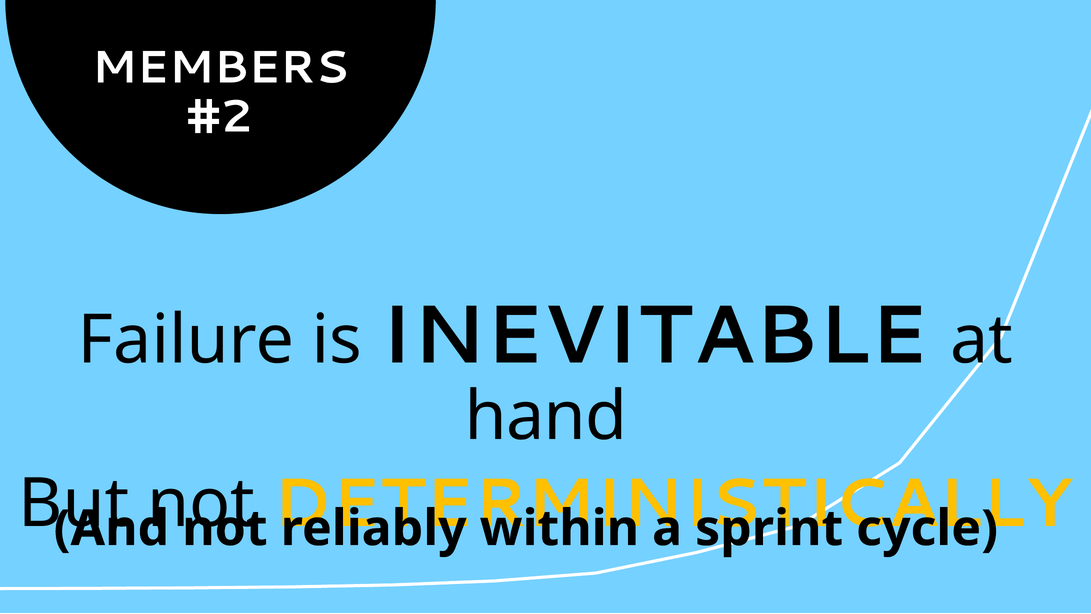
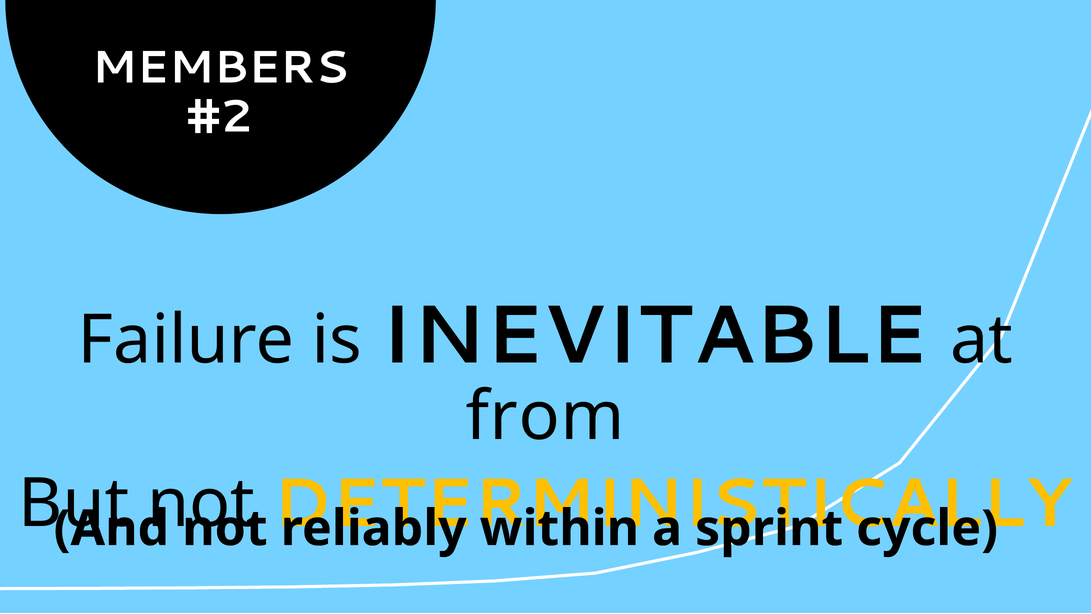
hand: hand -> from
